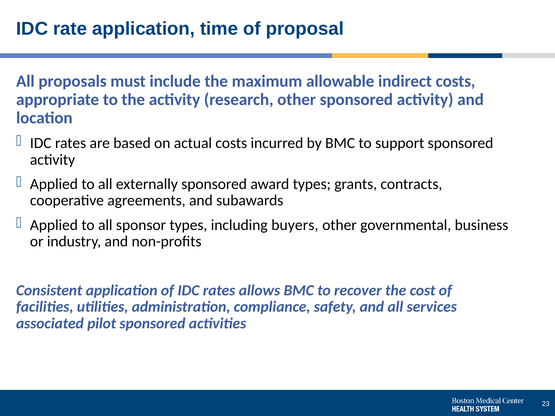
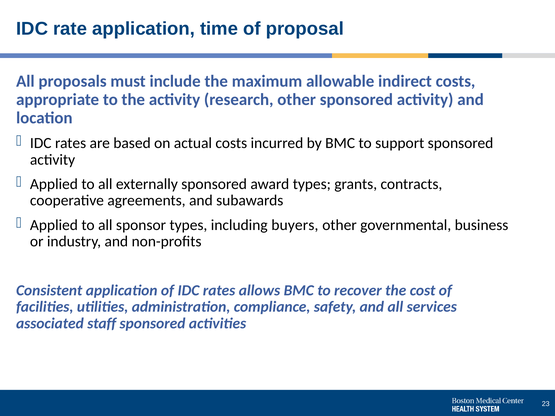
pilot: pilot -> staff
